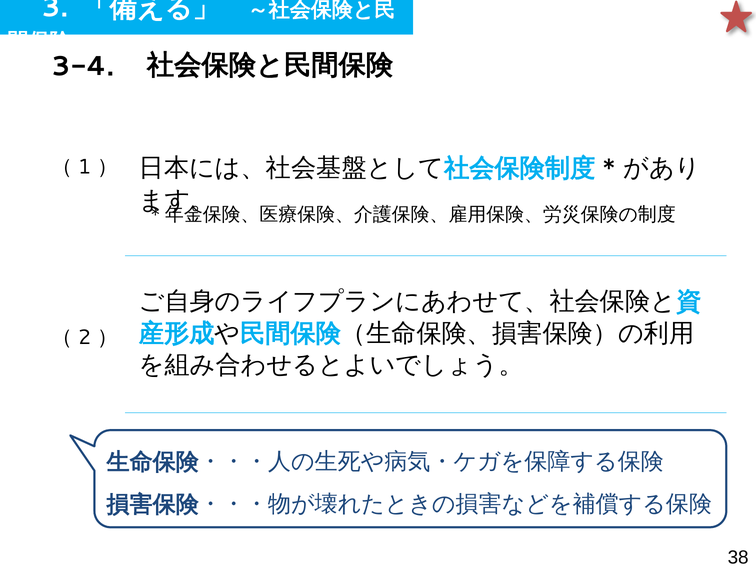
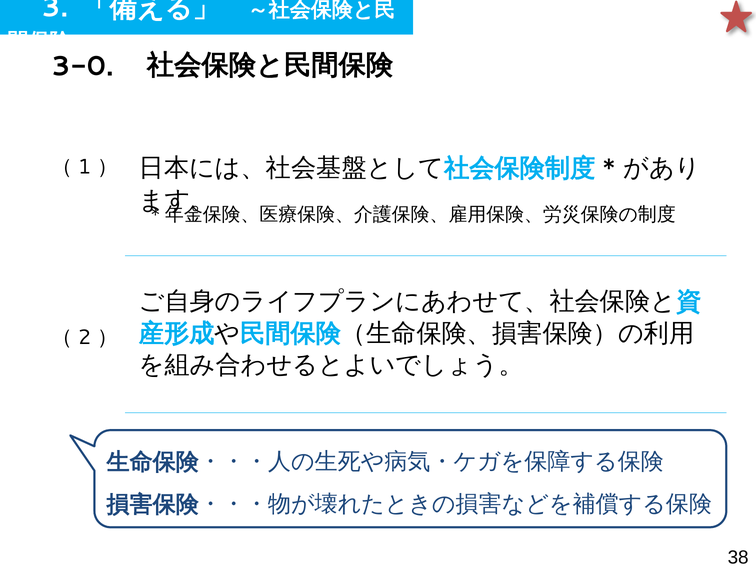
3-4: 3-4 -> 3-0
